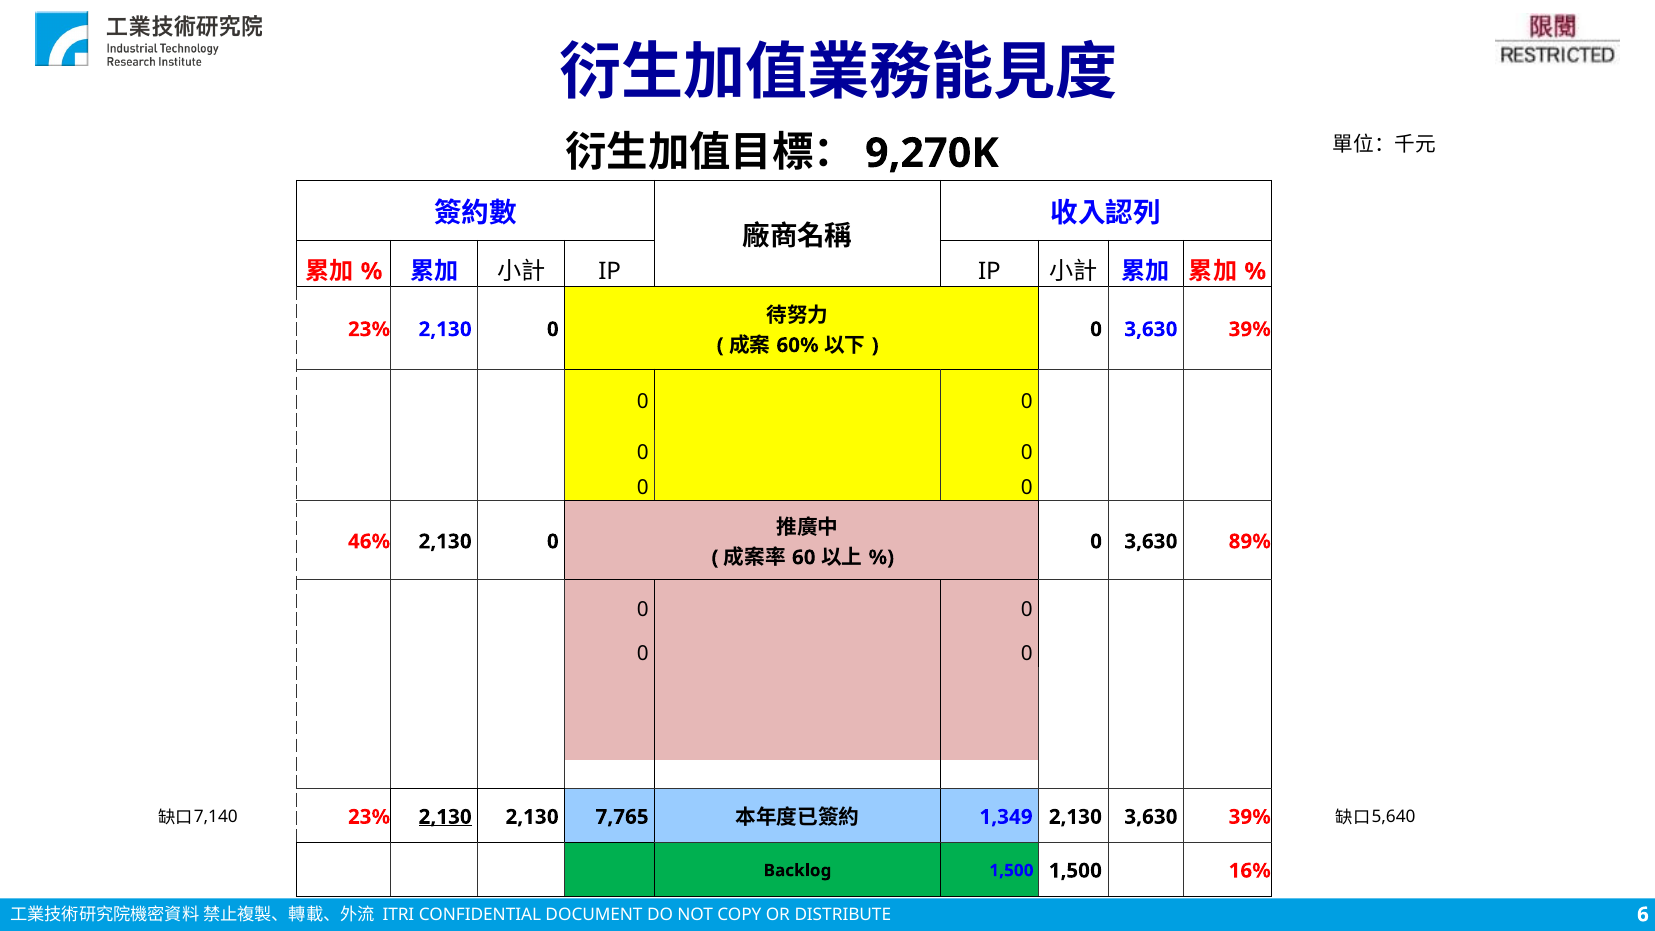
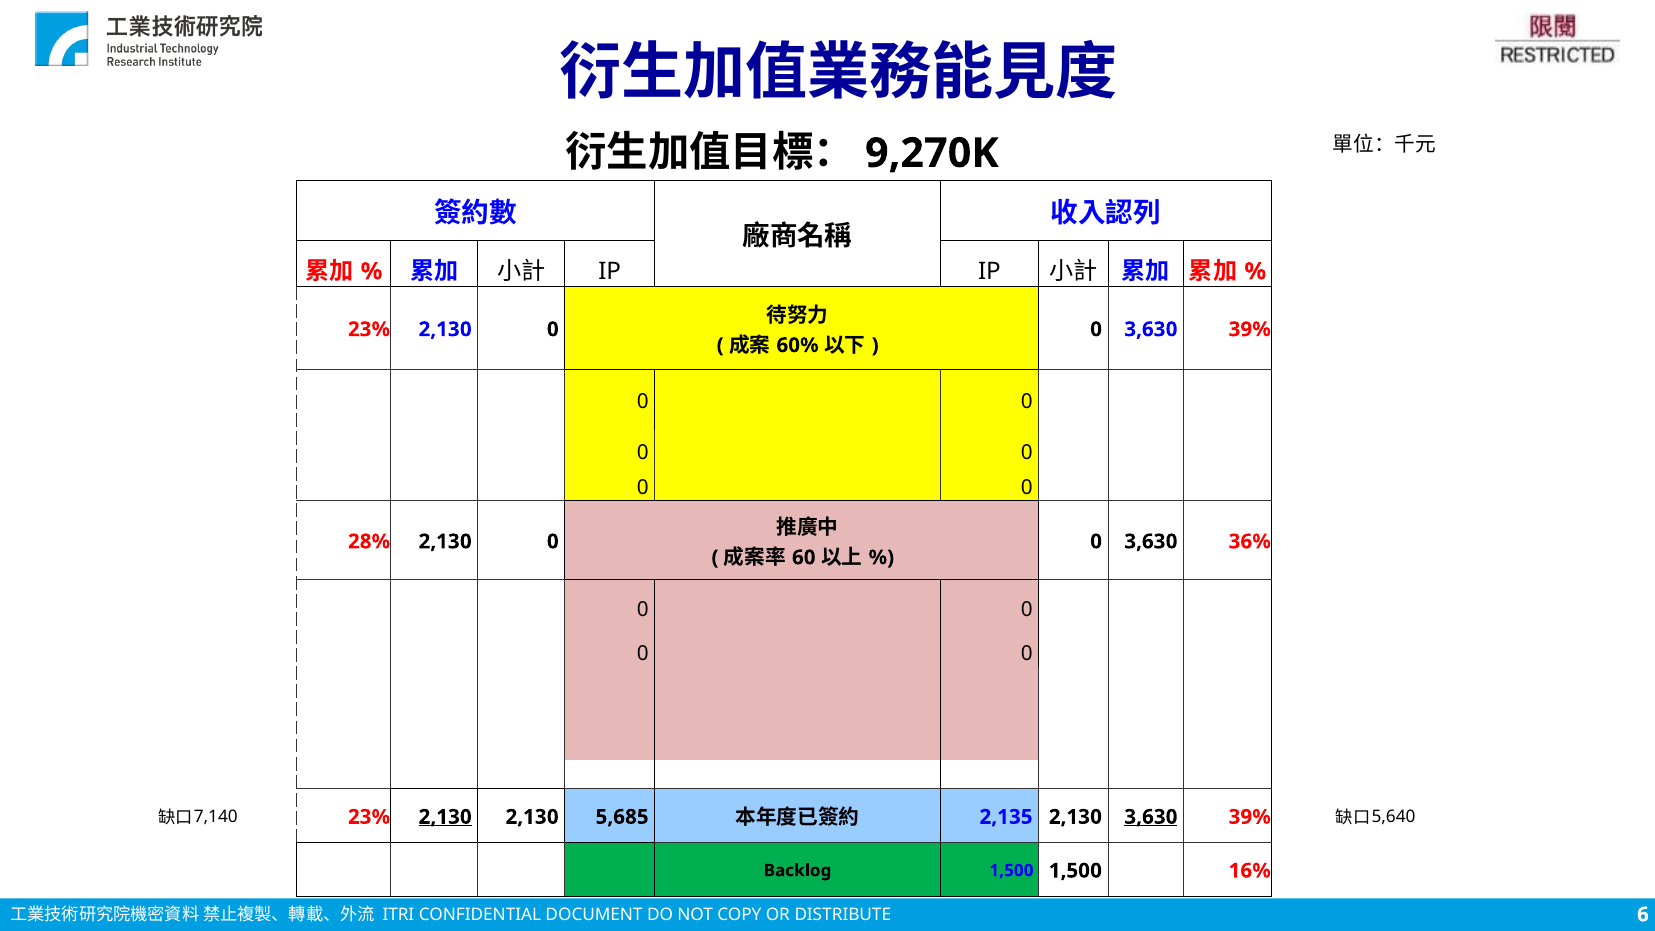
46%: 46% -> 28%
89%: 89% -> 36%
7,765: 7,765 -> 5,685
1,349: 1,349 -> 2,135
3,630 at (1151, 817) underline: none -> present
